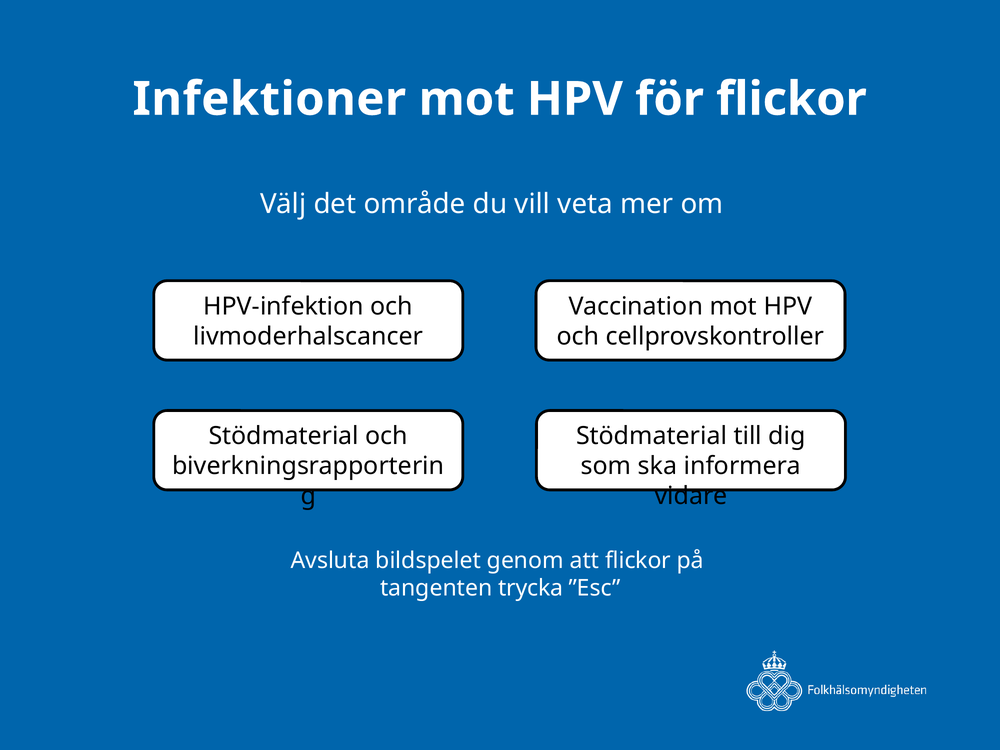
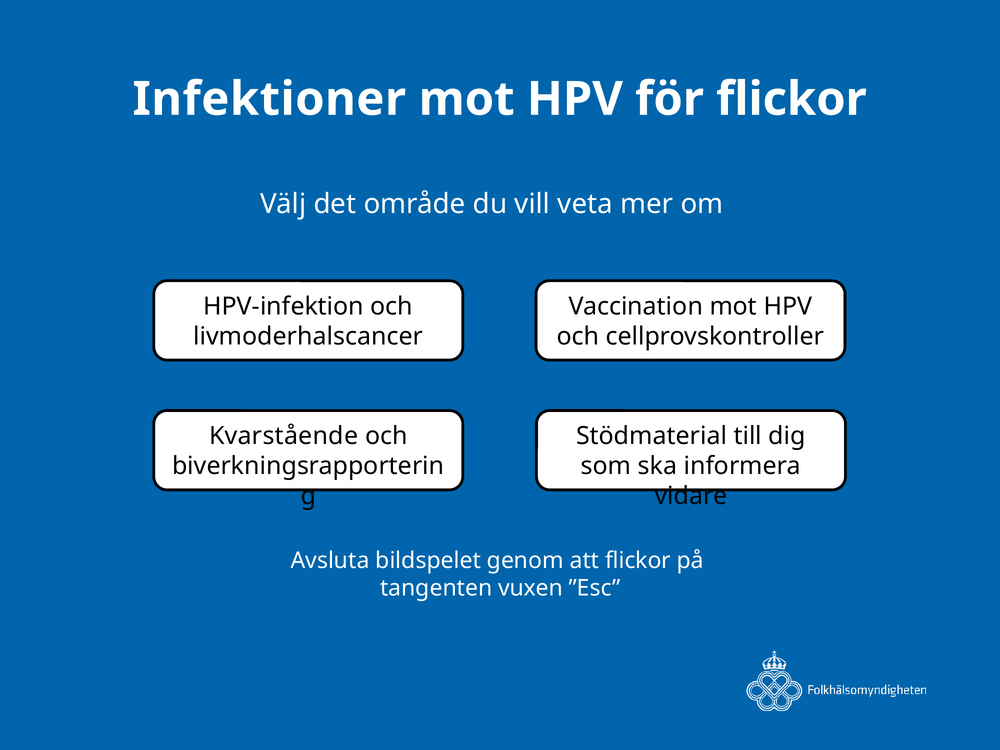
Stödmaterial at (284, 436): Stödmaterial -> Kvarstående
trycka: trycka -> vuxen
